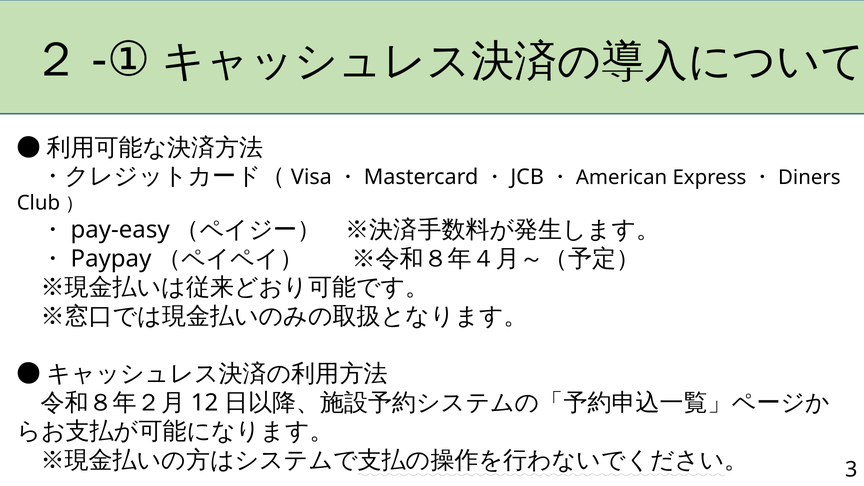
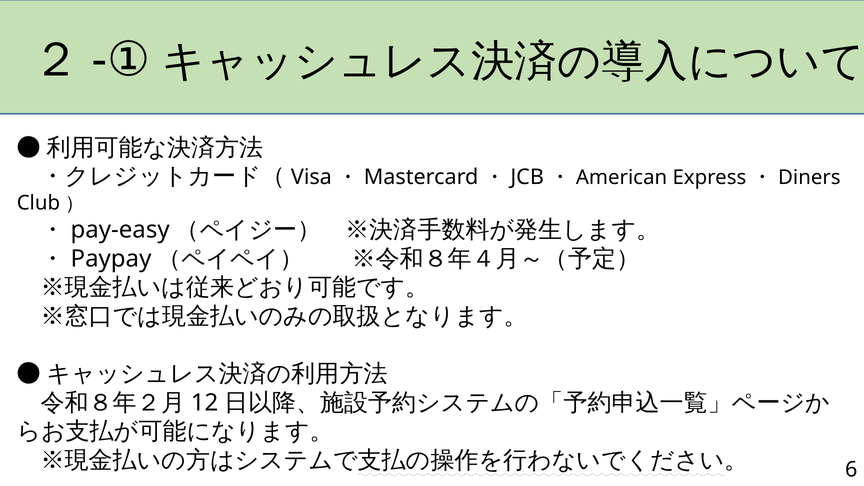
3: 3 -> 6
